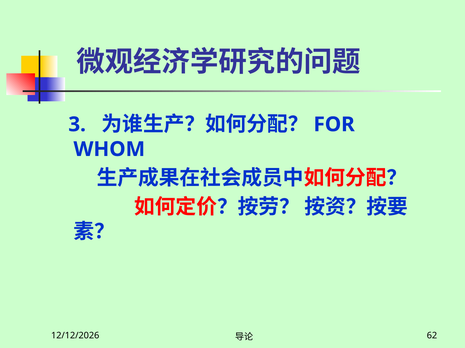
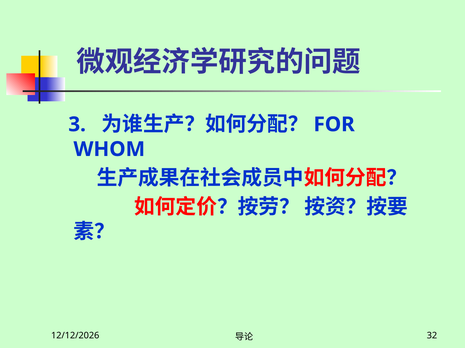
62: 62 -> 32
